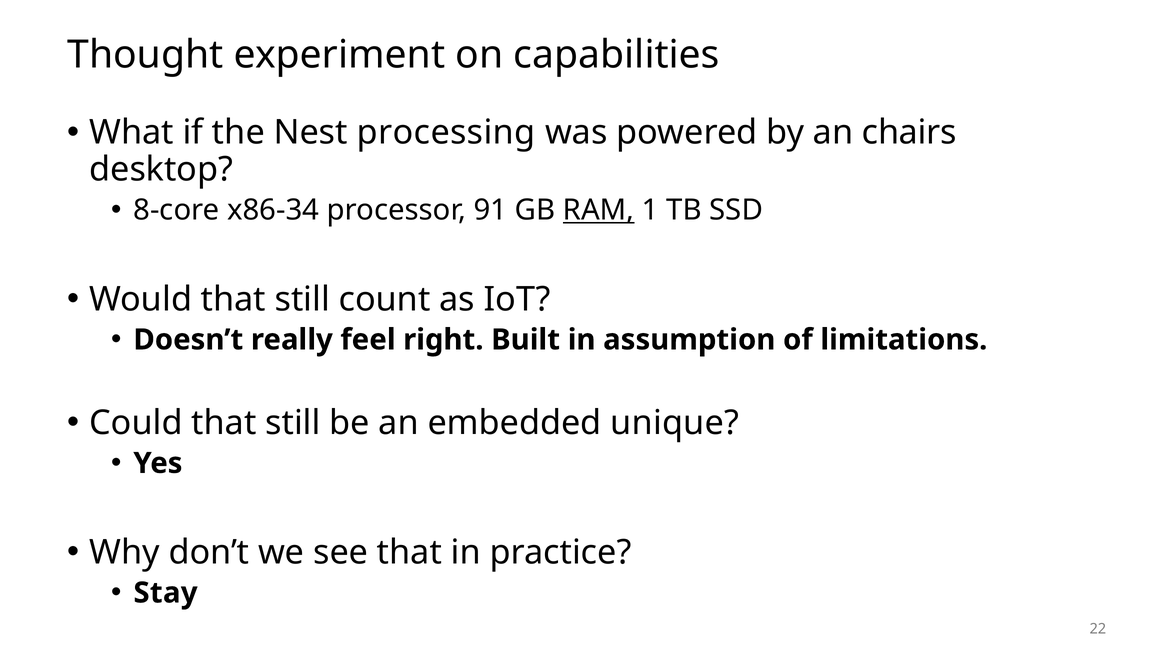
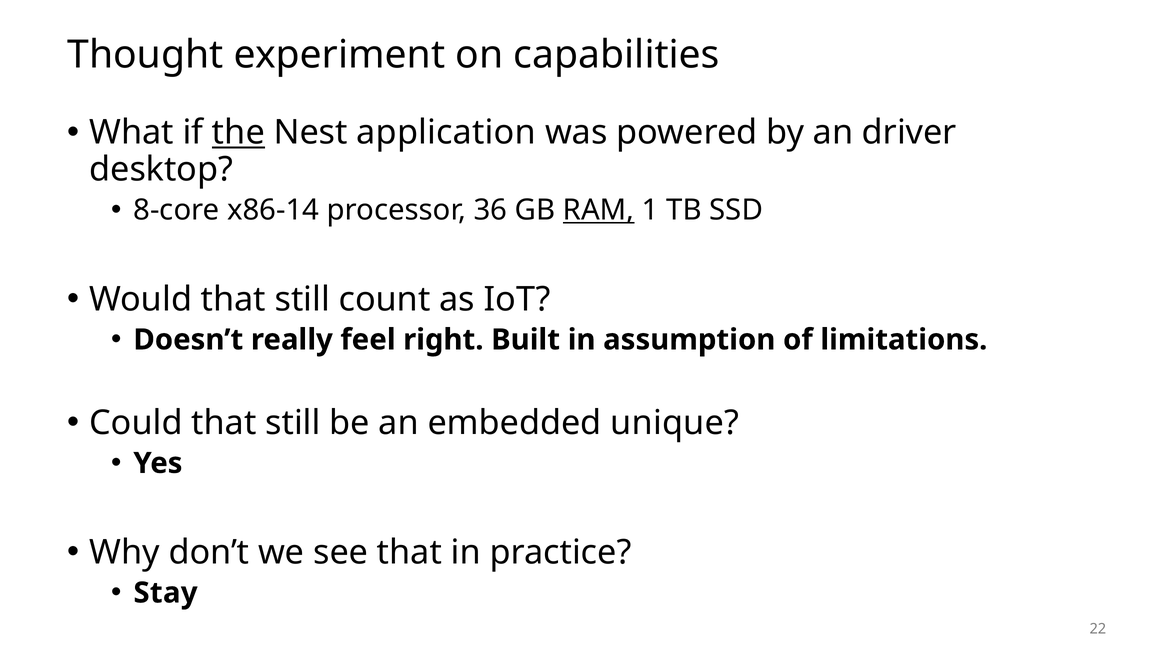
the underline: none -> present
processing: processing -> application
chairs: chairs -> driver
x86-34: x86-34 -> x86-14
91: 91 -> 36
